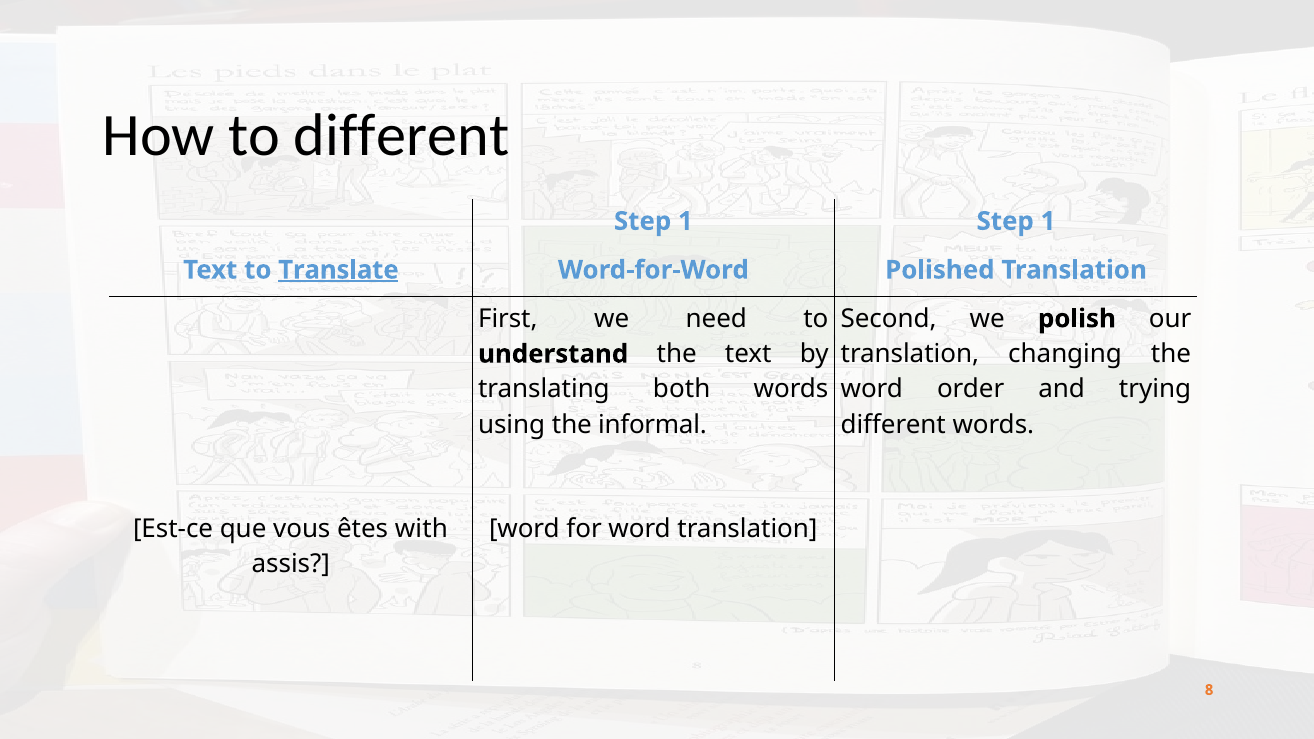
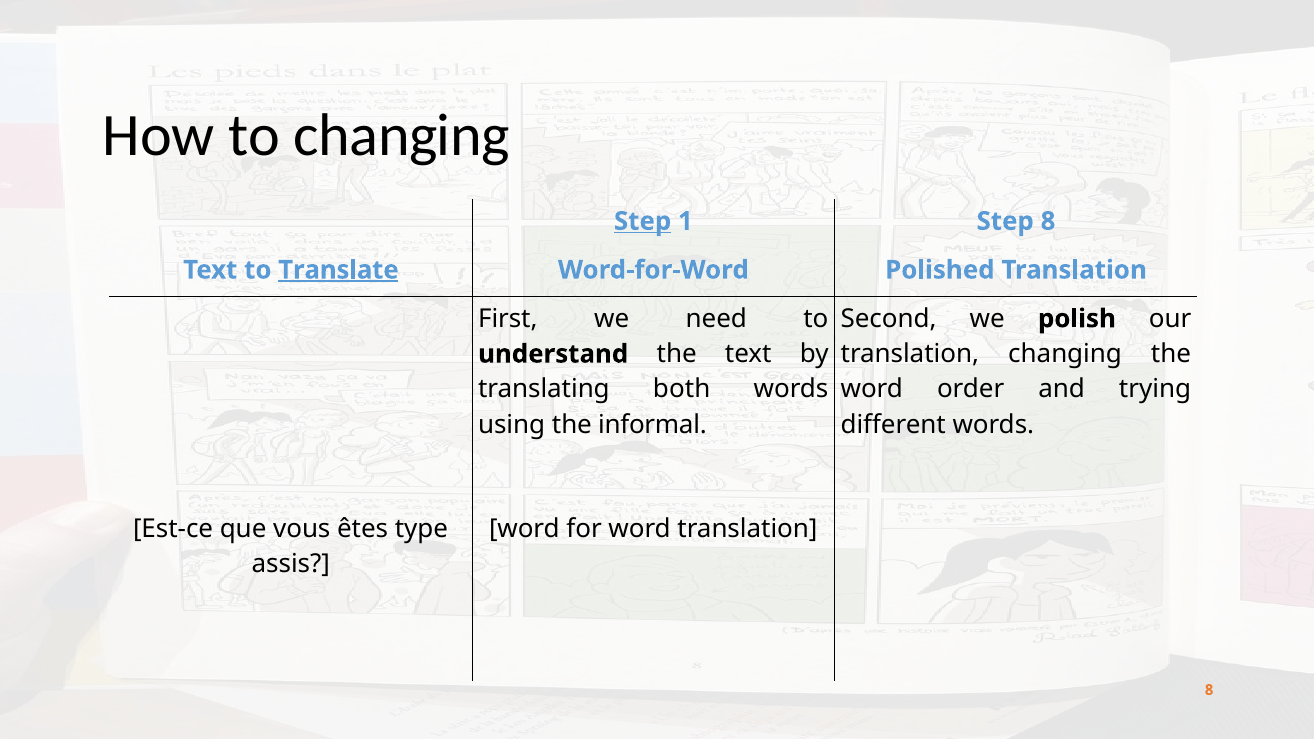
to different: different -> changing
Step at (643, 221) underline: none -> present
1 Step 1: 1 -> 8
with: with -> type
